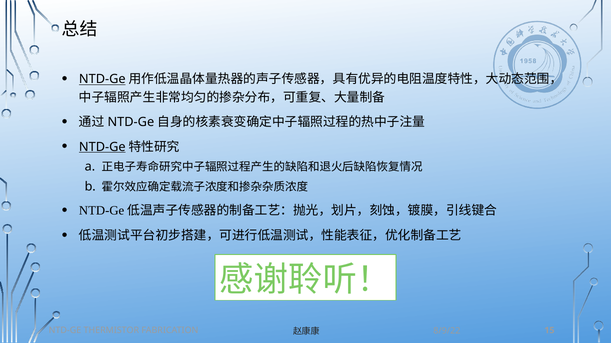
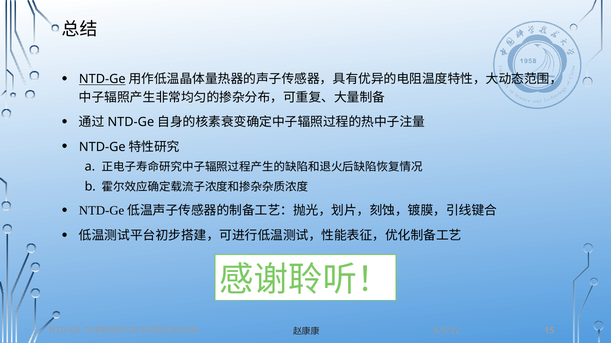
NTD-Ge at (102, 147) underline: present -> none
